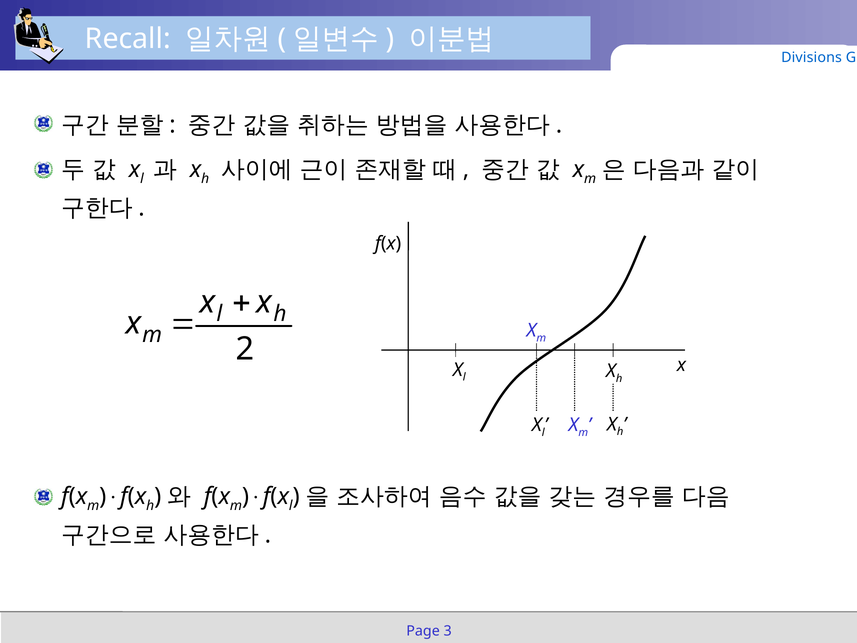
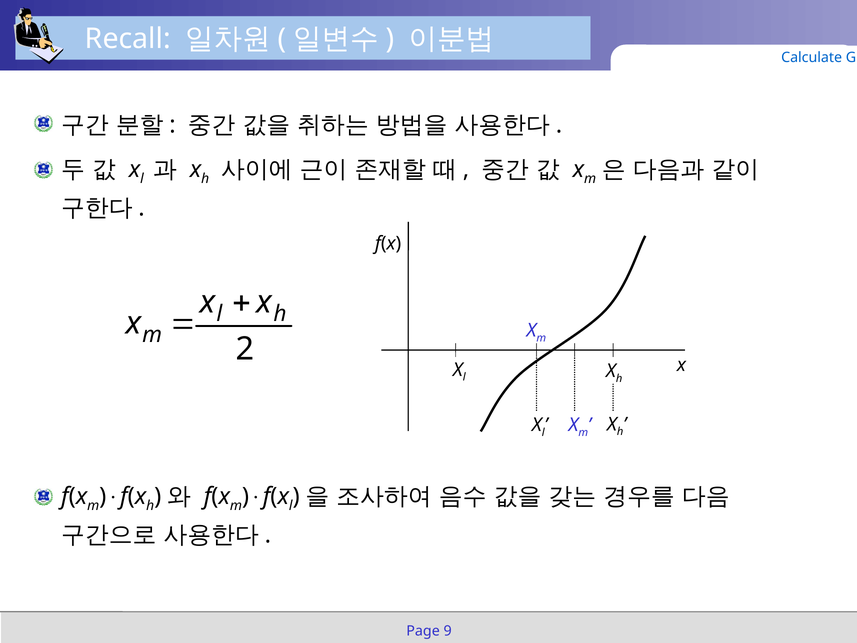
Divisions: Divisions -> Calculate
3: 3 -> 9
